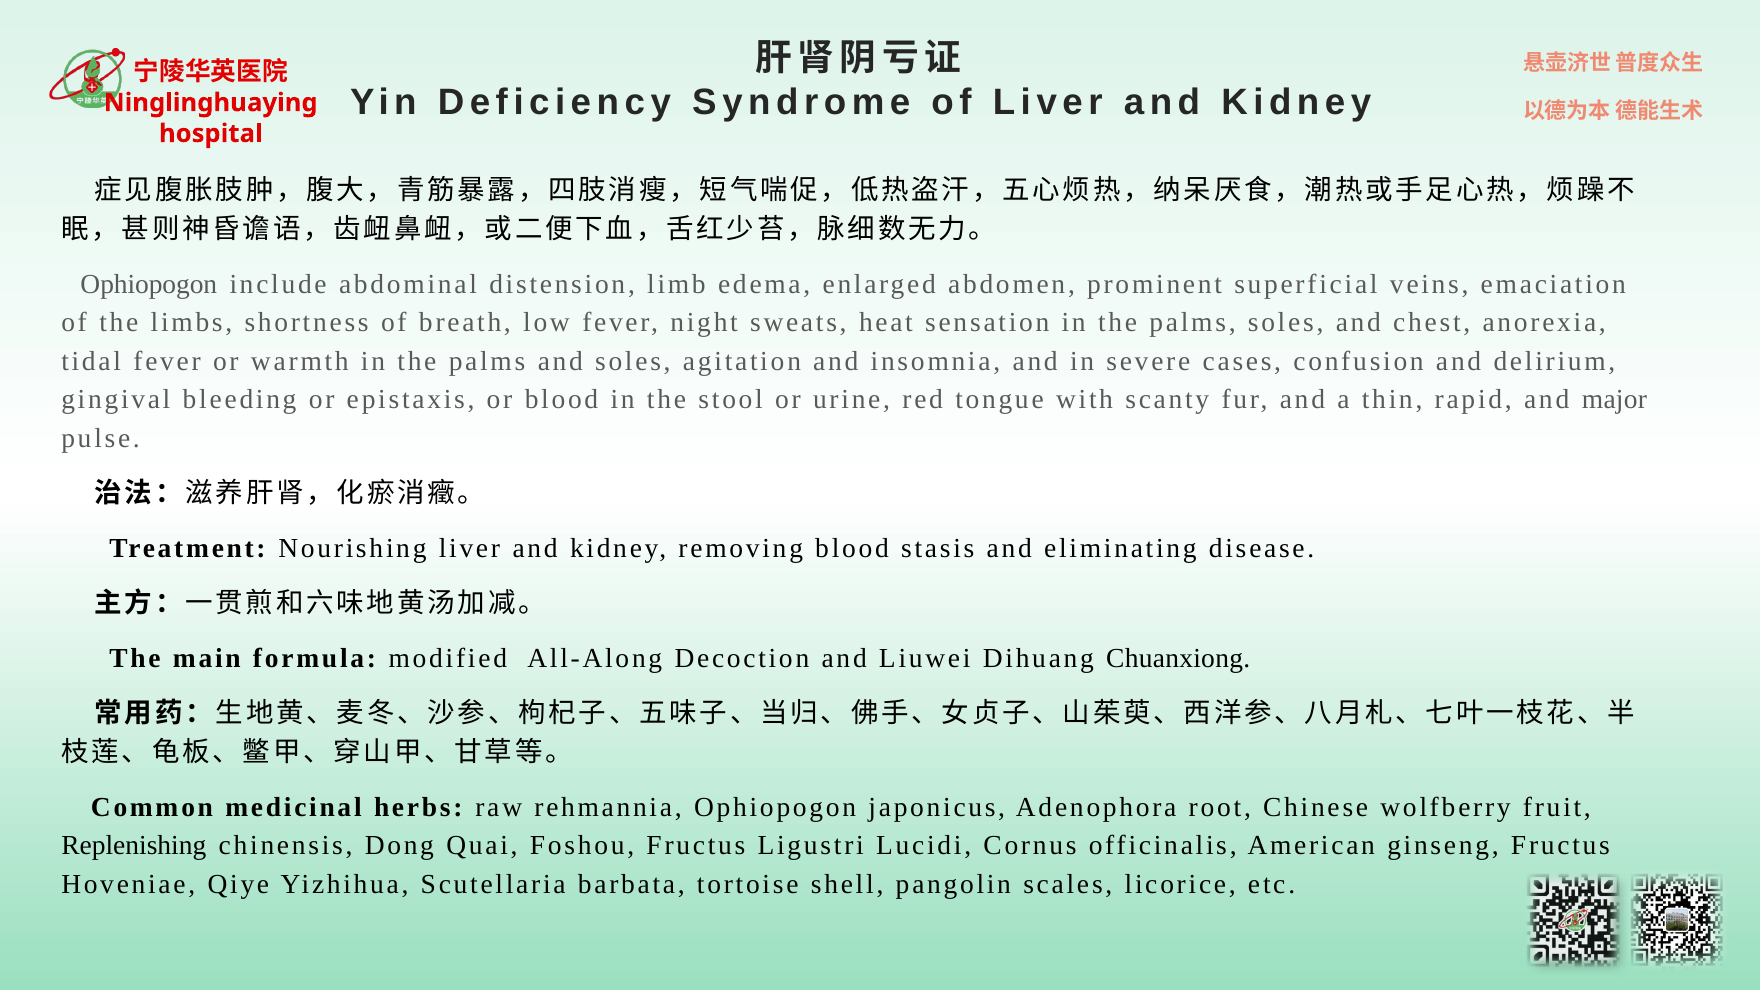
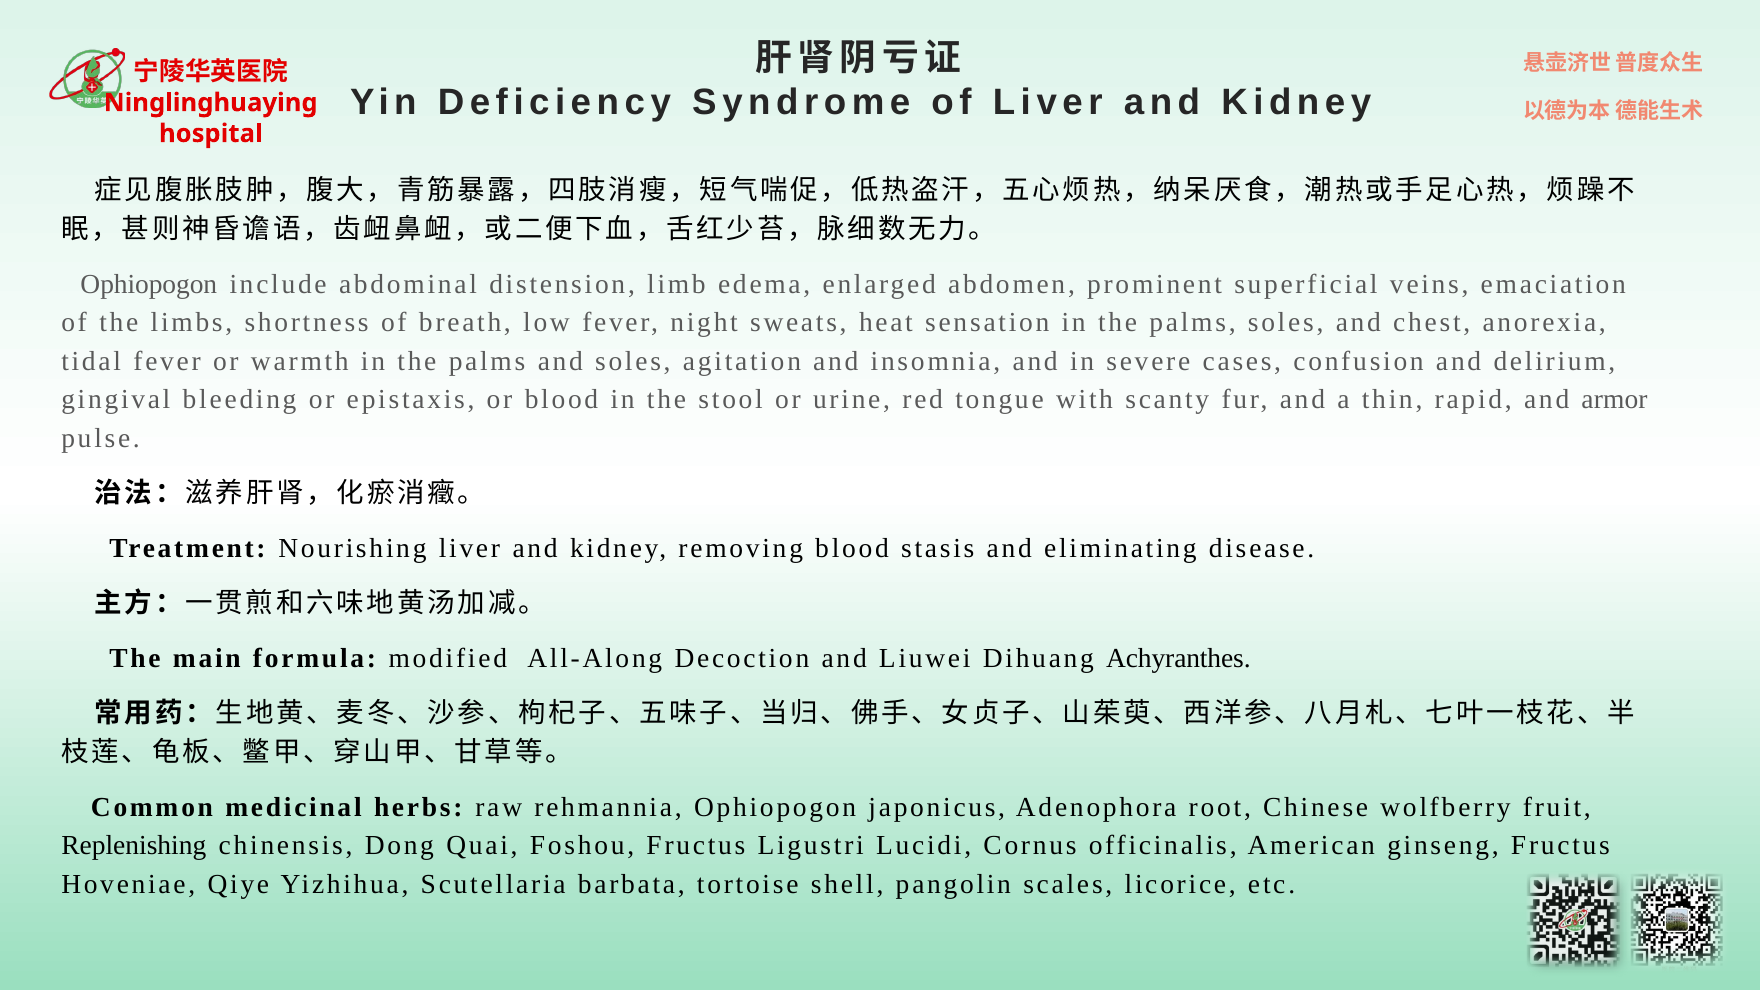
major: major -> armor
Chuanxiong: Chuanxiong -> Achyranthes
